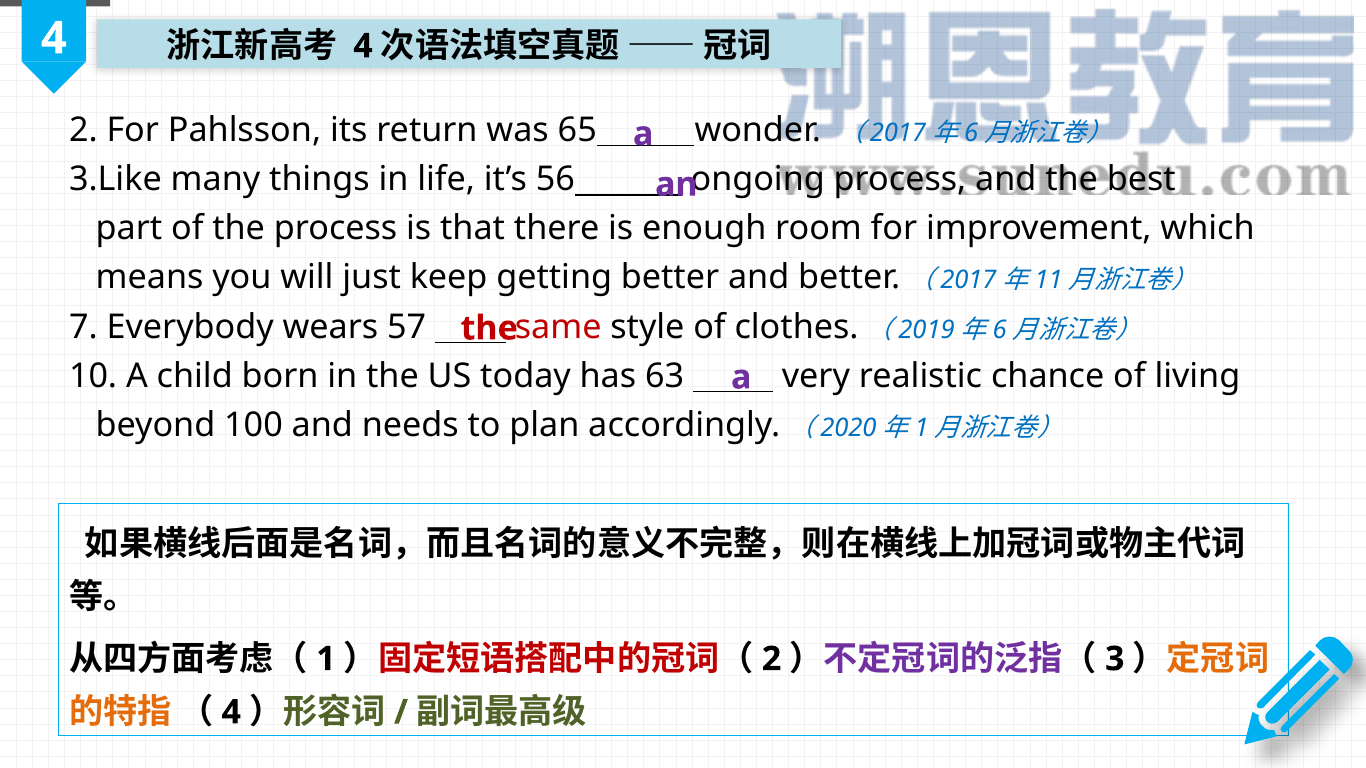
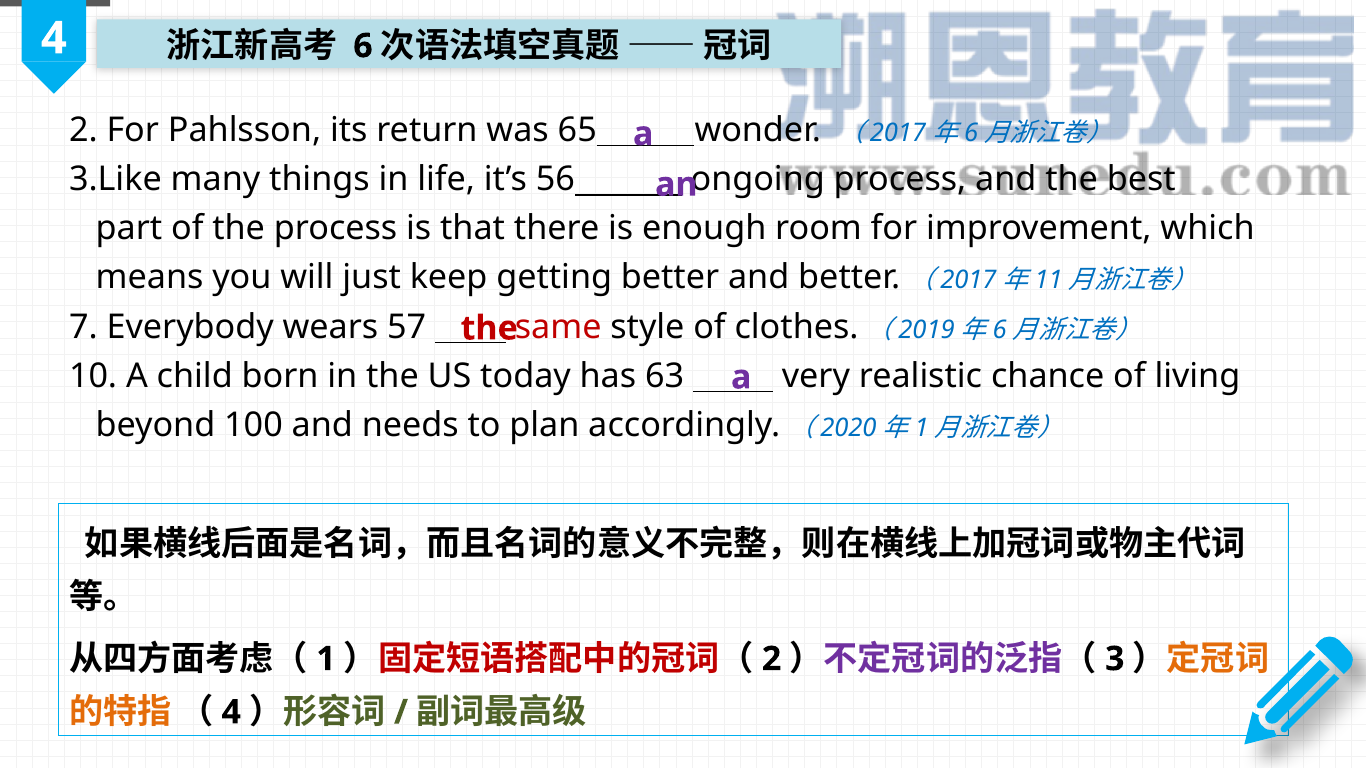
4 at (363, 46): 4 -> 6
